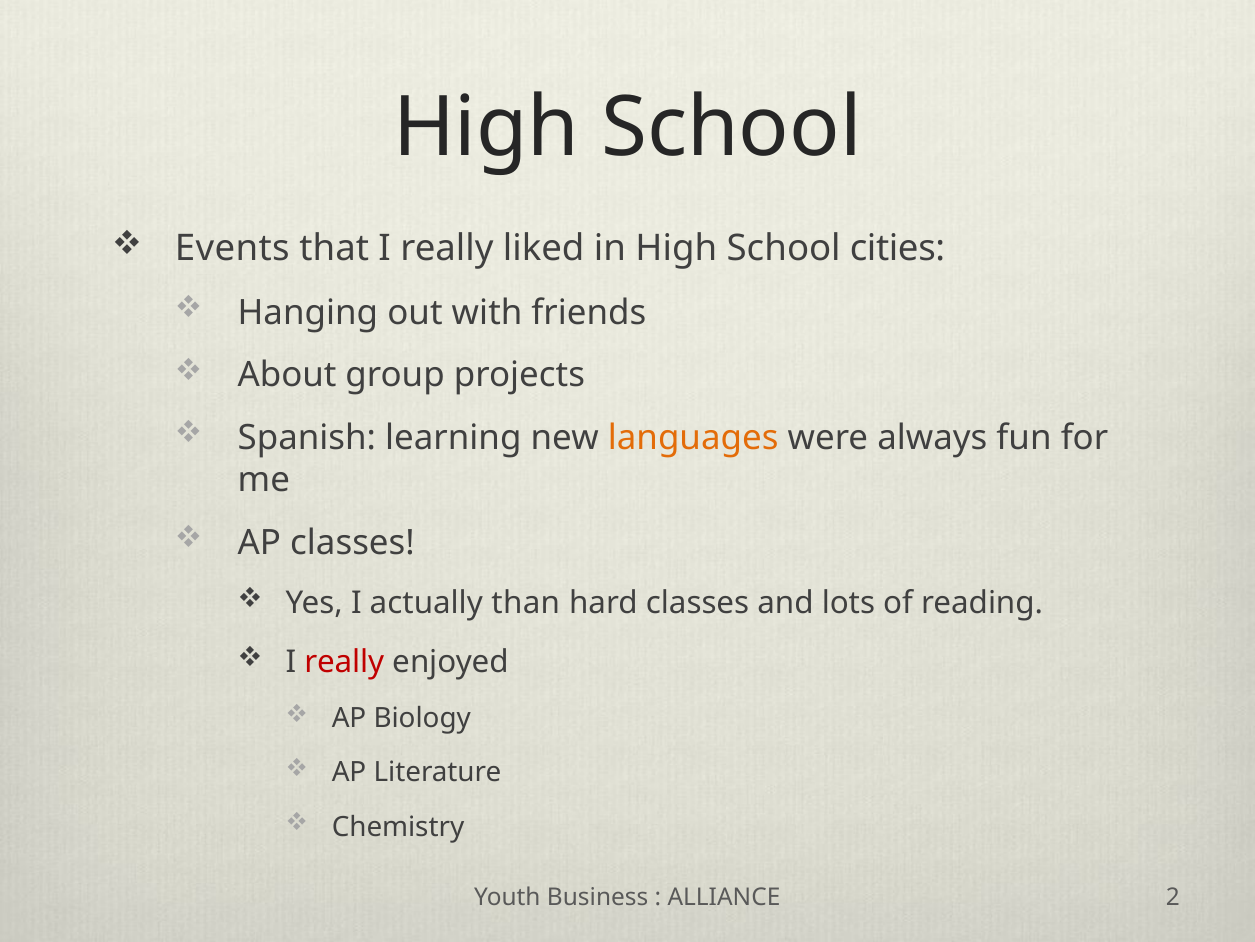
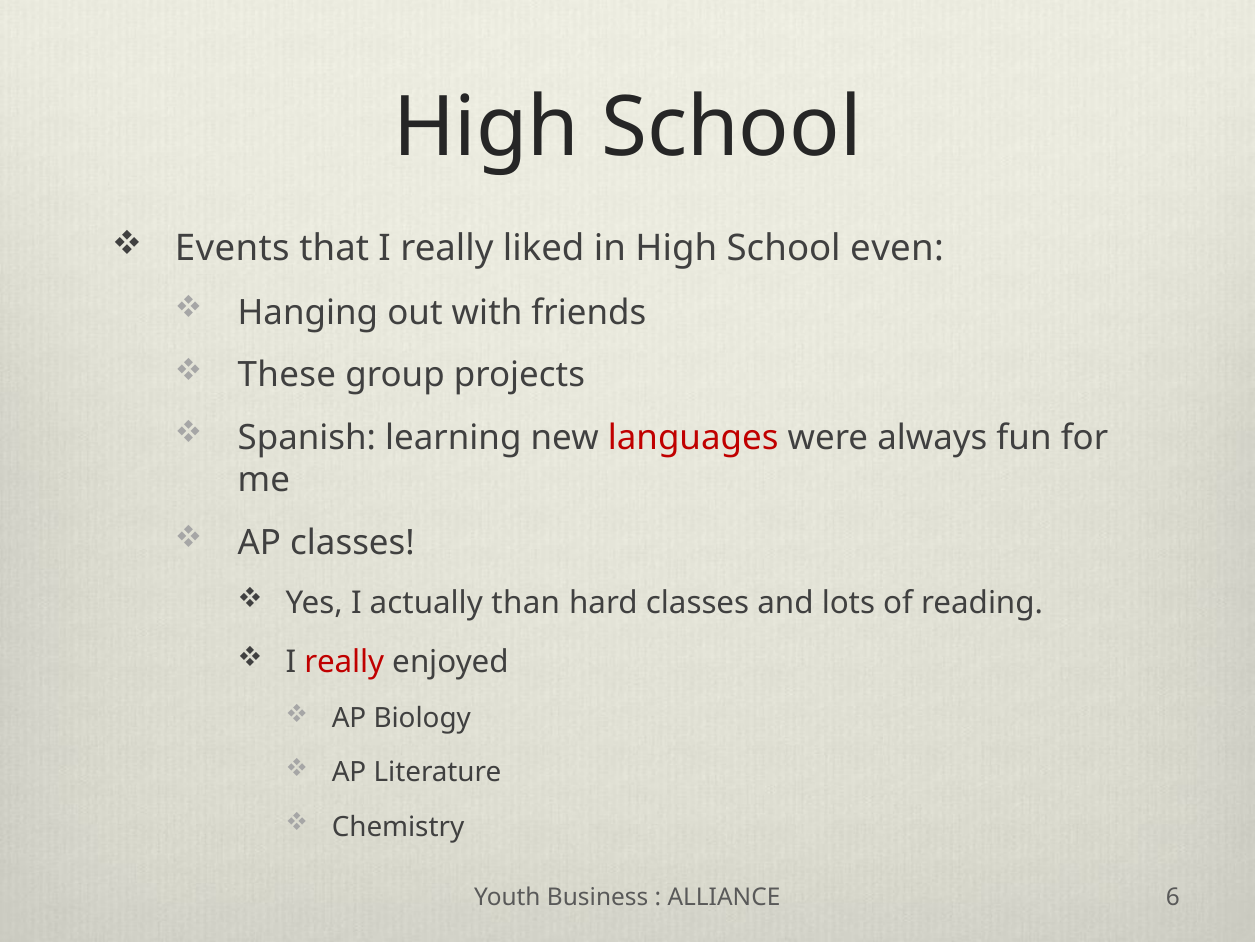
cities: cities -> even
About: About -> These
languages colour: orange -> red
2: 2 -> 6
